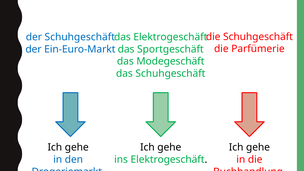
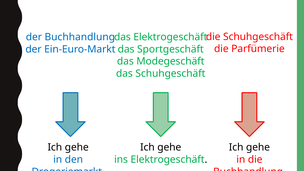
der Schuhgeschäft: Schuhgeschäft -> Buchhandlung
